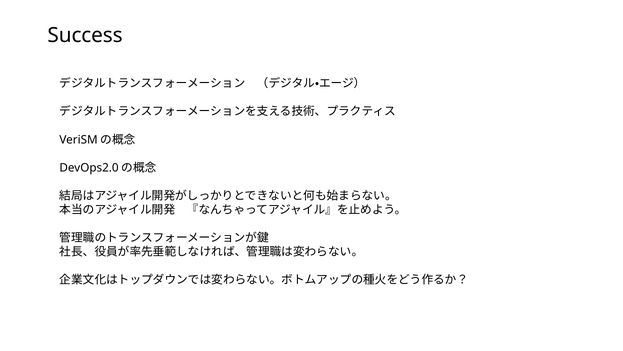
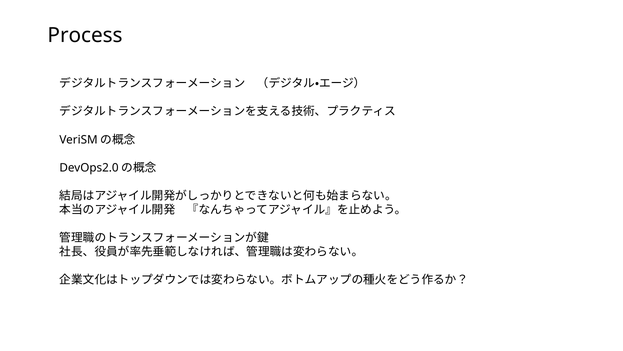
Success: Success -> Process
